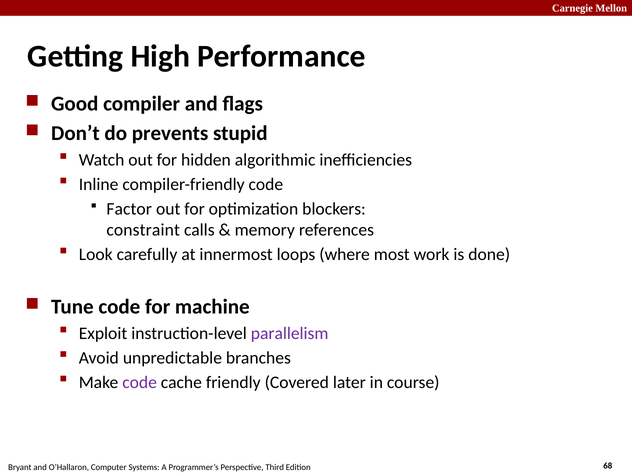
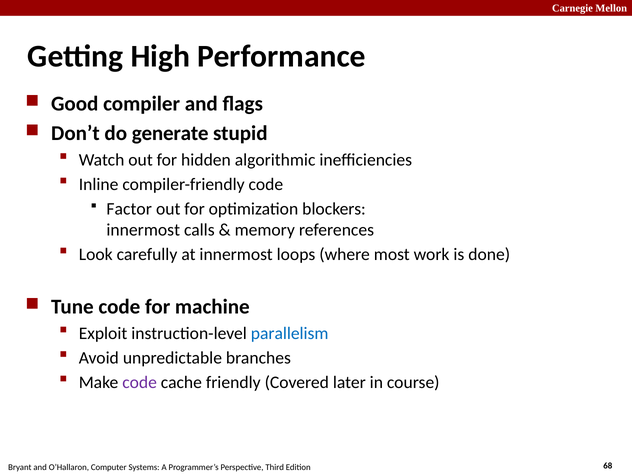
prevents: prevents -> generate
constraint at (143, 230): constraint -> innermost
parallelism colour: purple -> blue
